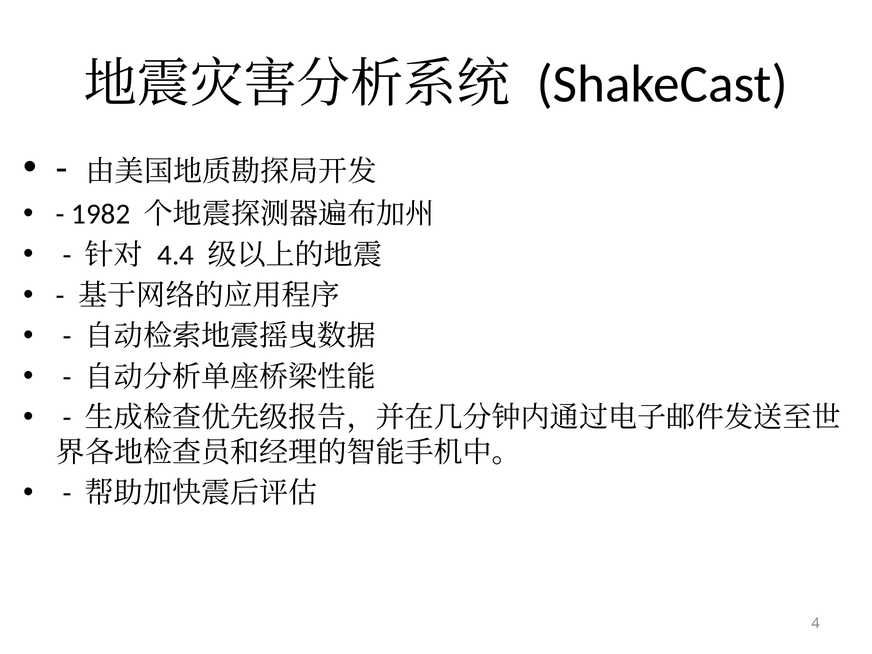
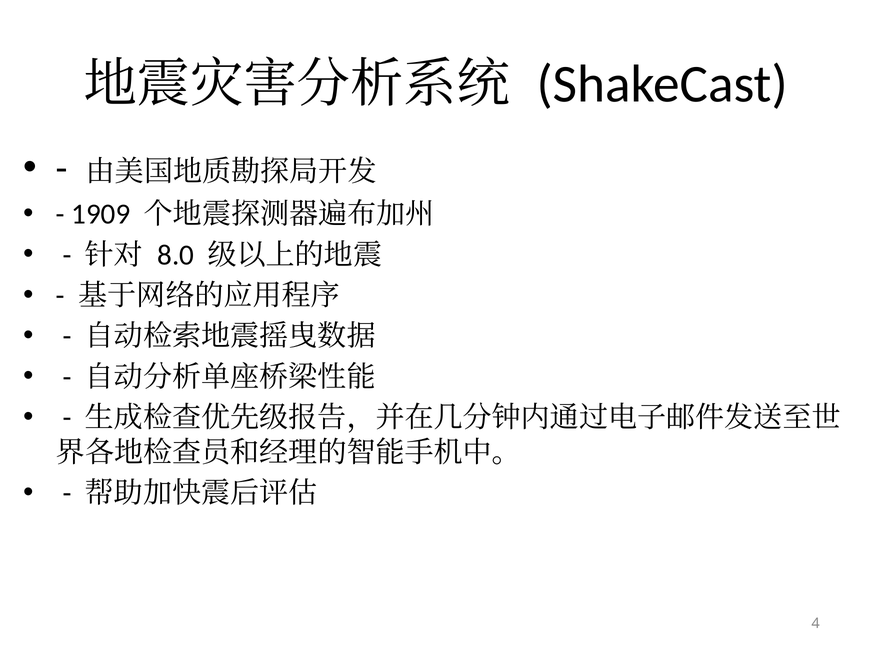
1982: 1982 -> 1909
4.4: 4.4 -> 8.0
